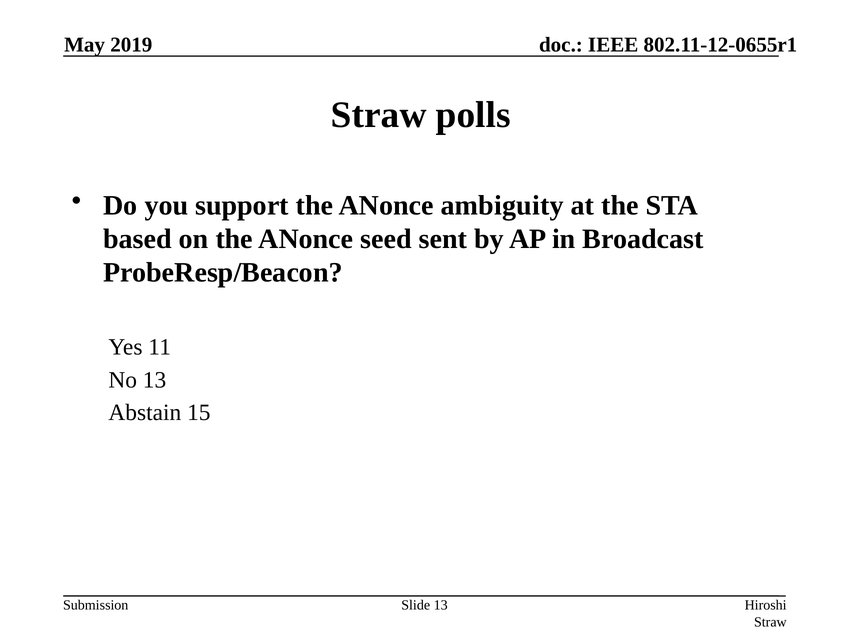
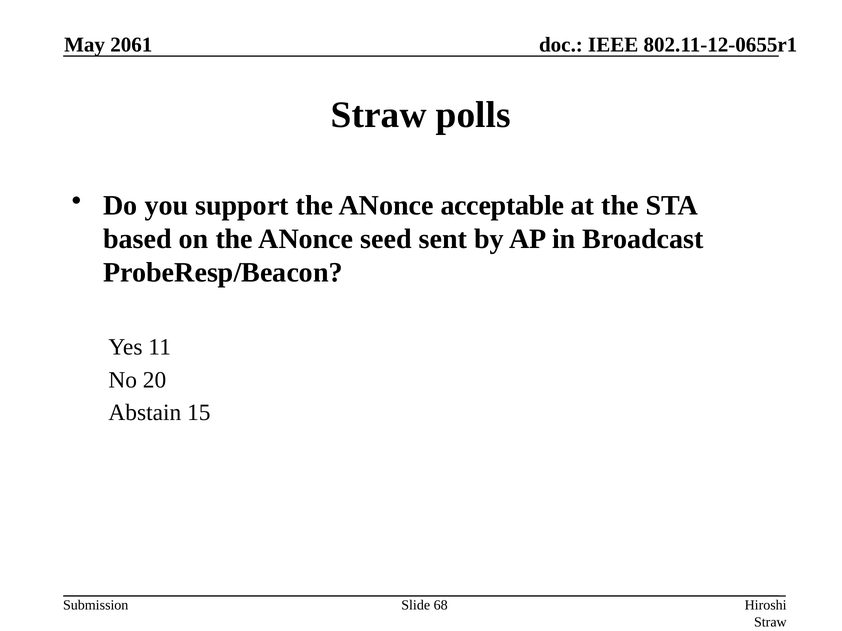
2019: 2019 -> 2061
ambiguity: ambiguity -> acceptable
No 13: 13 -> 20
Slide 13: 13 -> 68
